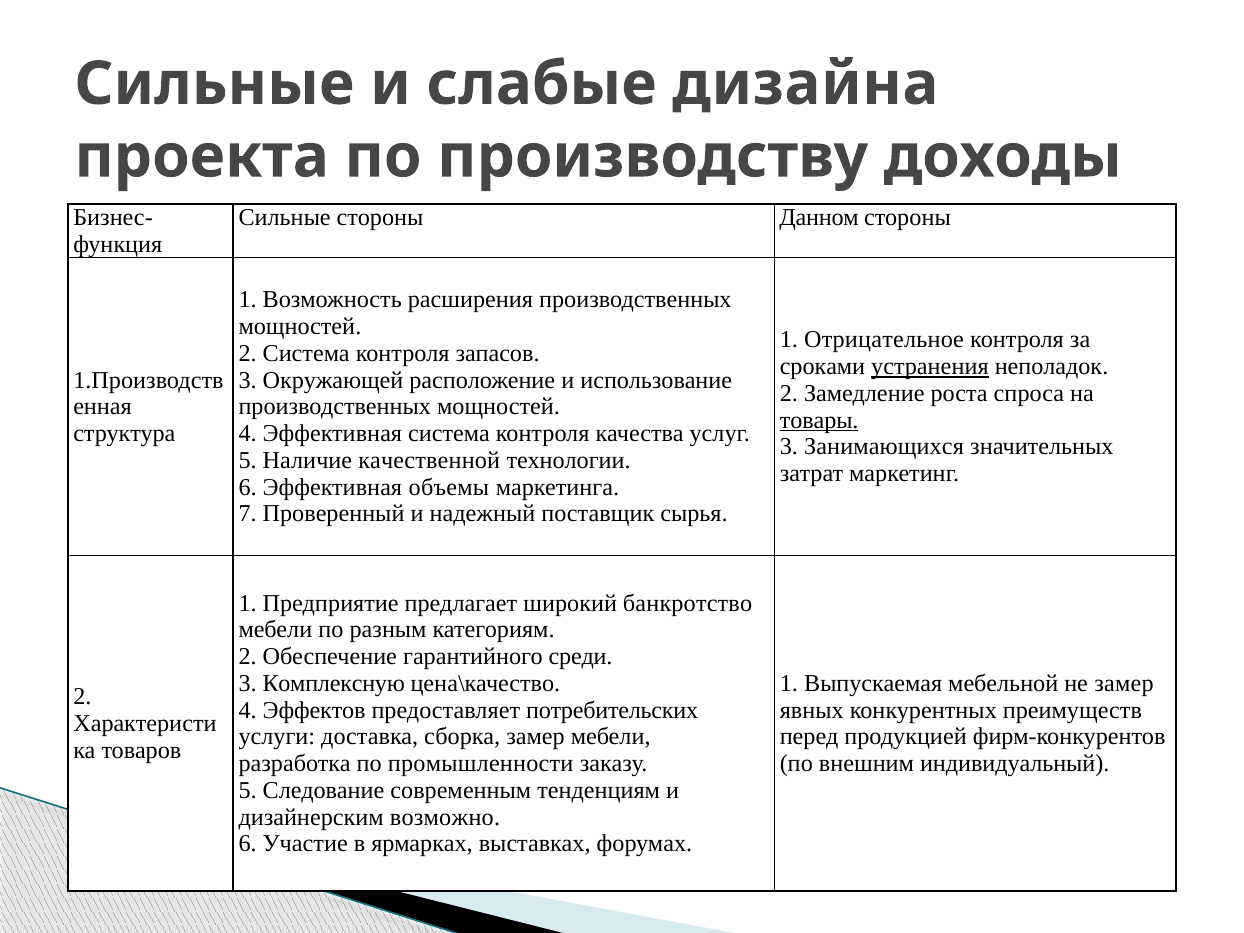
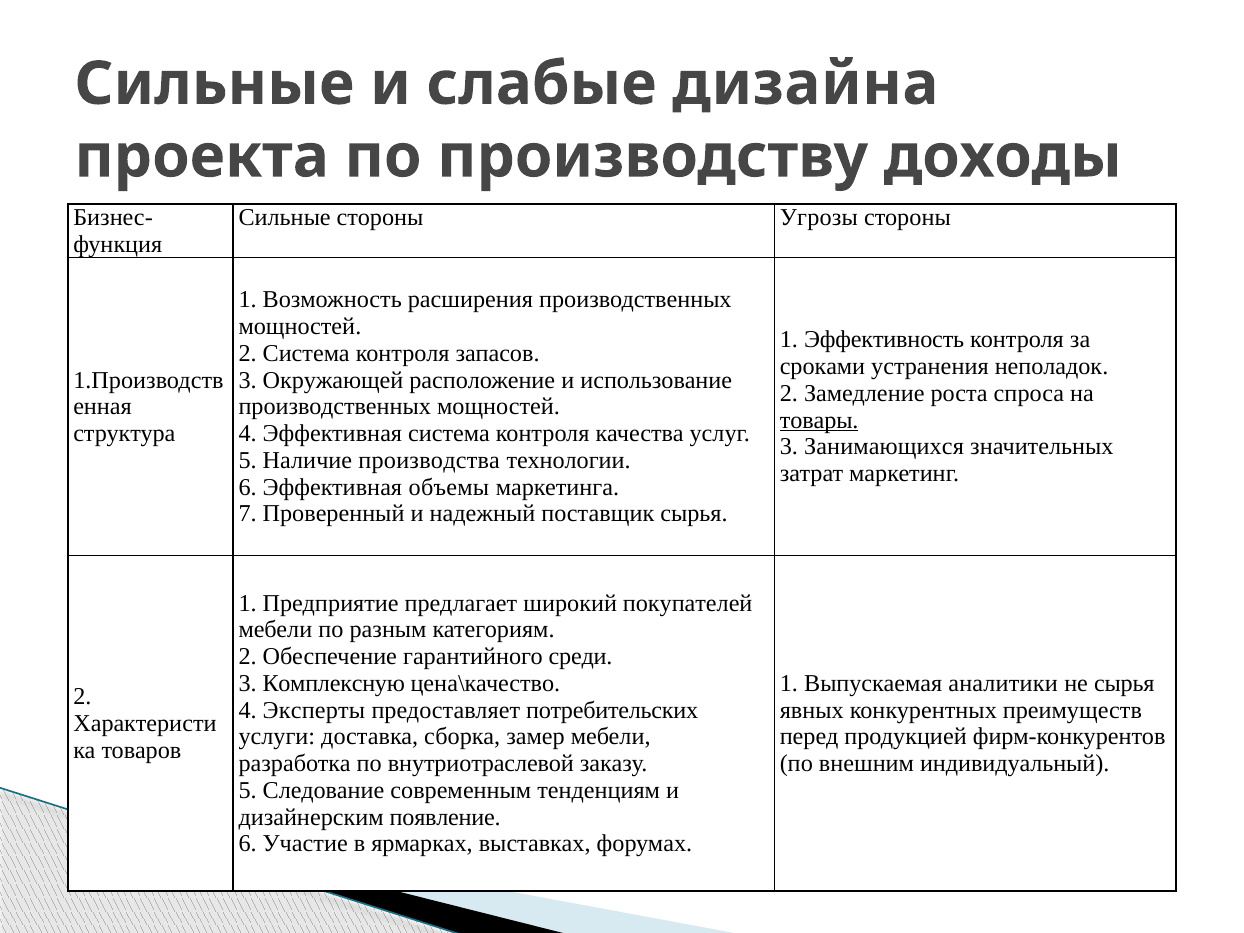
Данном: Данном -> Угрозы
Отрицательное: Отрицательное -> Эффективность
устранения underline: present -> none
качественной: качественной -> производства
банкротство: банкротство -> покупателей
мебельной: мебельной -> аналитики
не замер: замер -> сырья
Эффектов: Эффектов -> Эксперты
промышленности: промышленности -> внутриотраслевой
возможно: возможно -> появление
